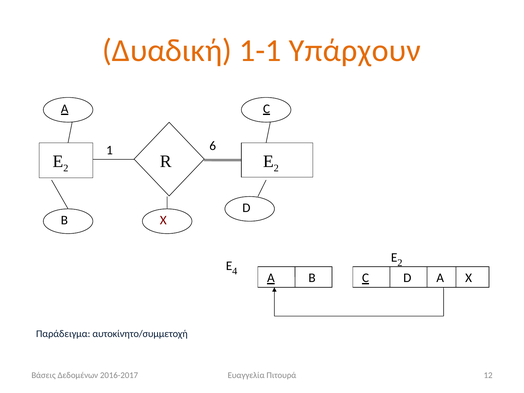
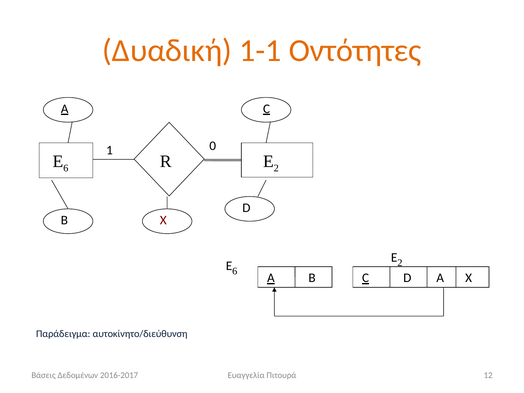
Υπάρχουν: Υπάρχουν -> Οντότητες
6: 6 -> 0
2 at (66, 168): 2 -> 6
4 at (235, 271): 4 -> 6
αυτοκίνητο/συμμετοχή: αυτοκίνητο/συμμετοχή -> αυτοκίνητο/διεύθυνση
